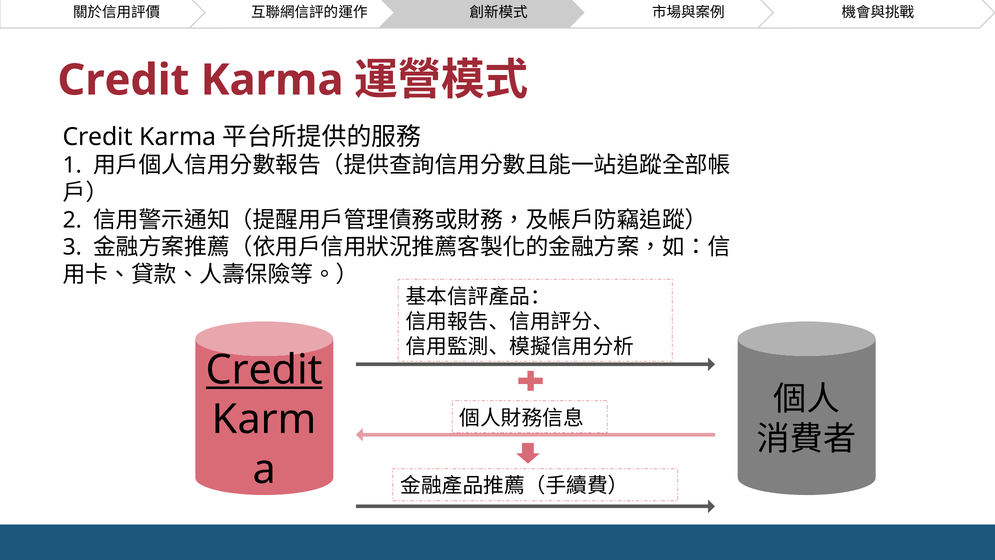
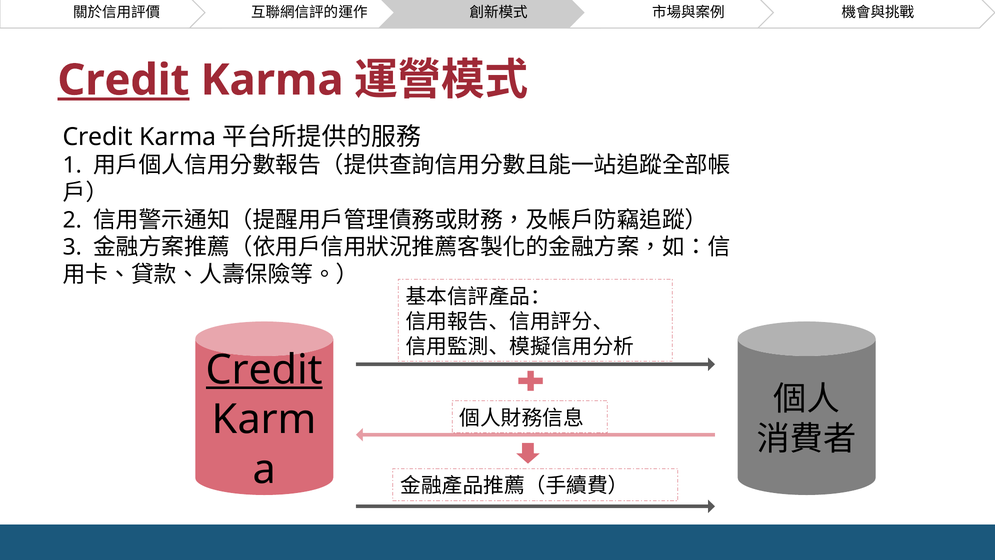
Credit at (123, 80) underline: none -> present
